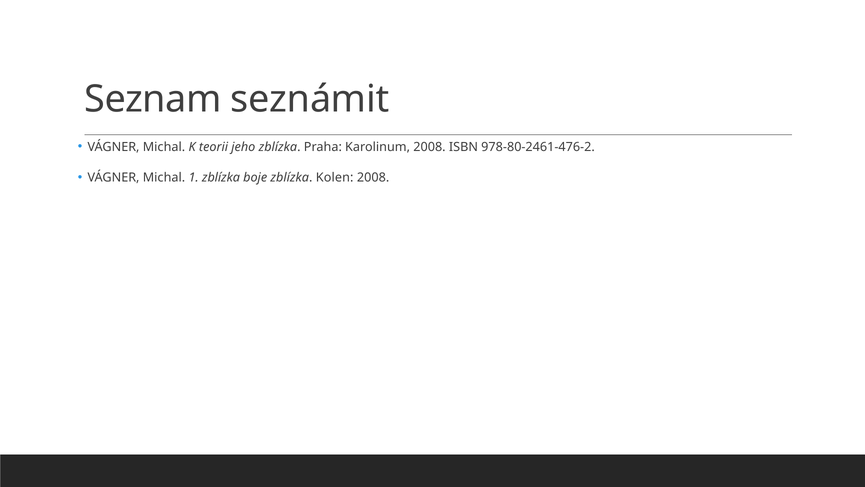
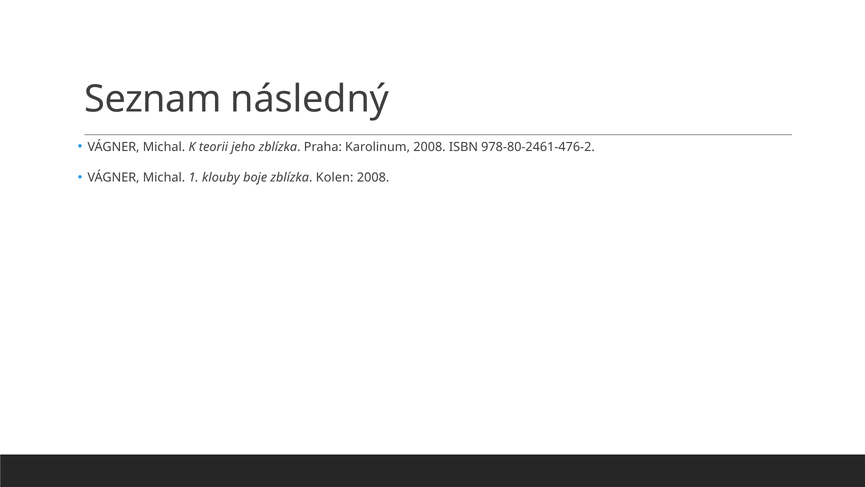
seznámit: seznámit -> následný
1 zblízka: zblízka -> klouby
